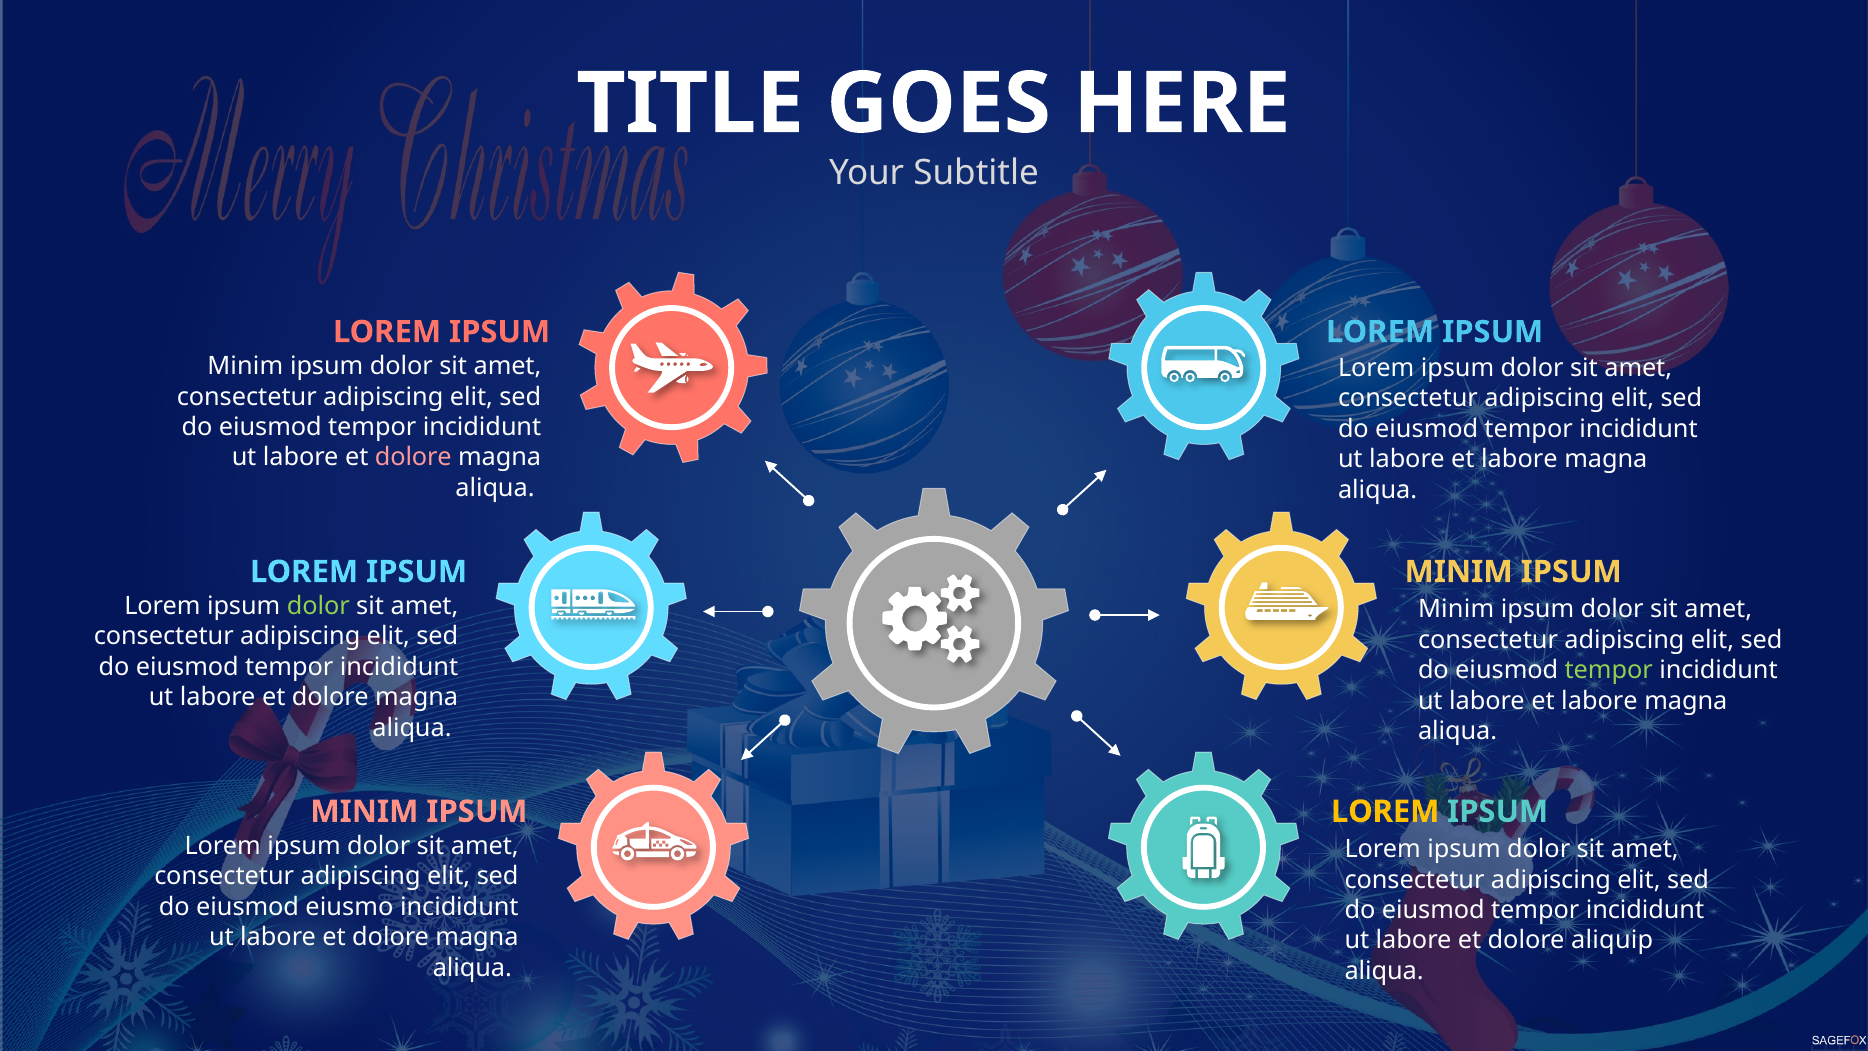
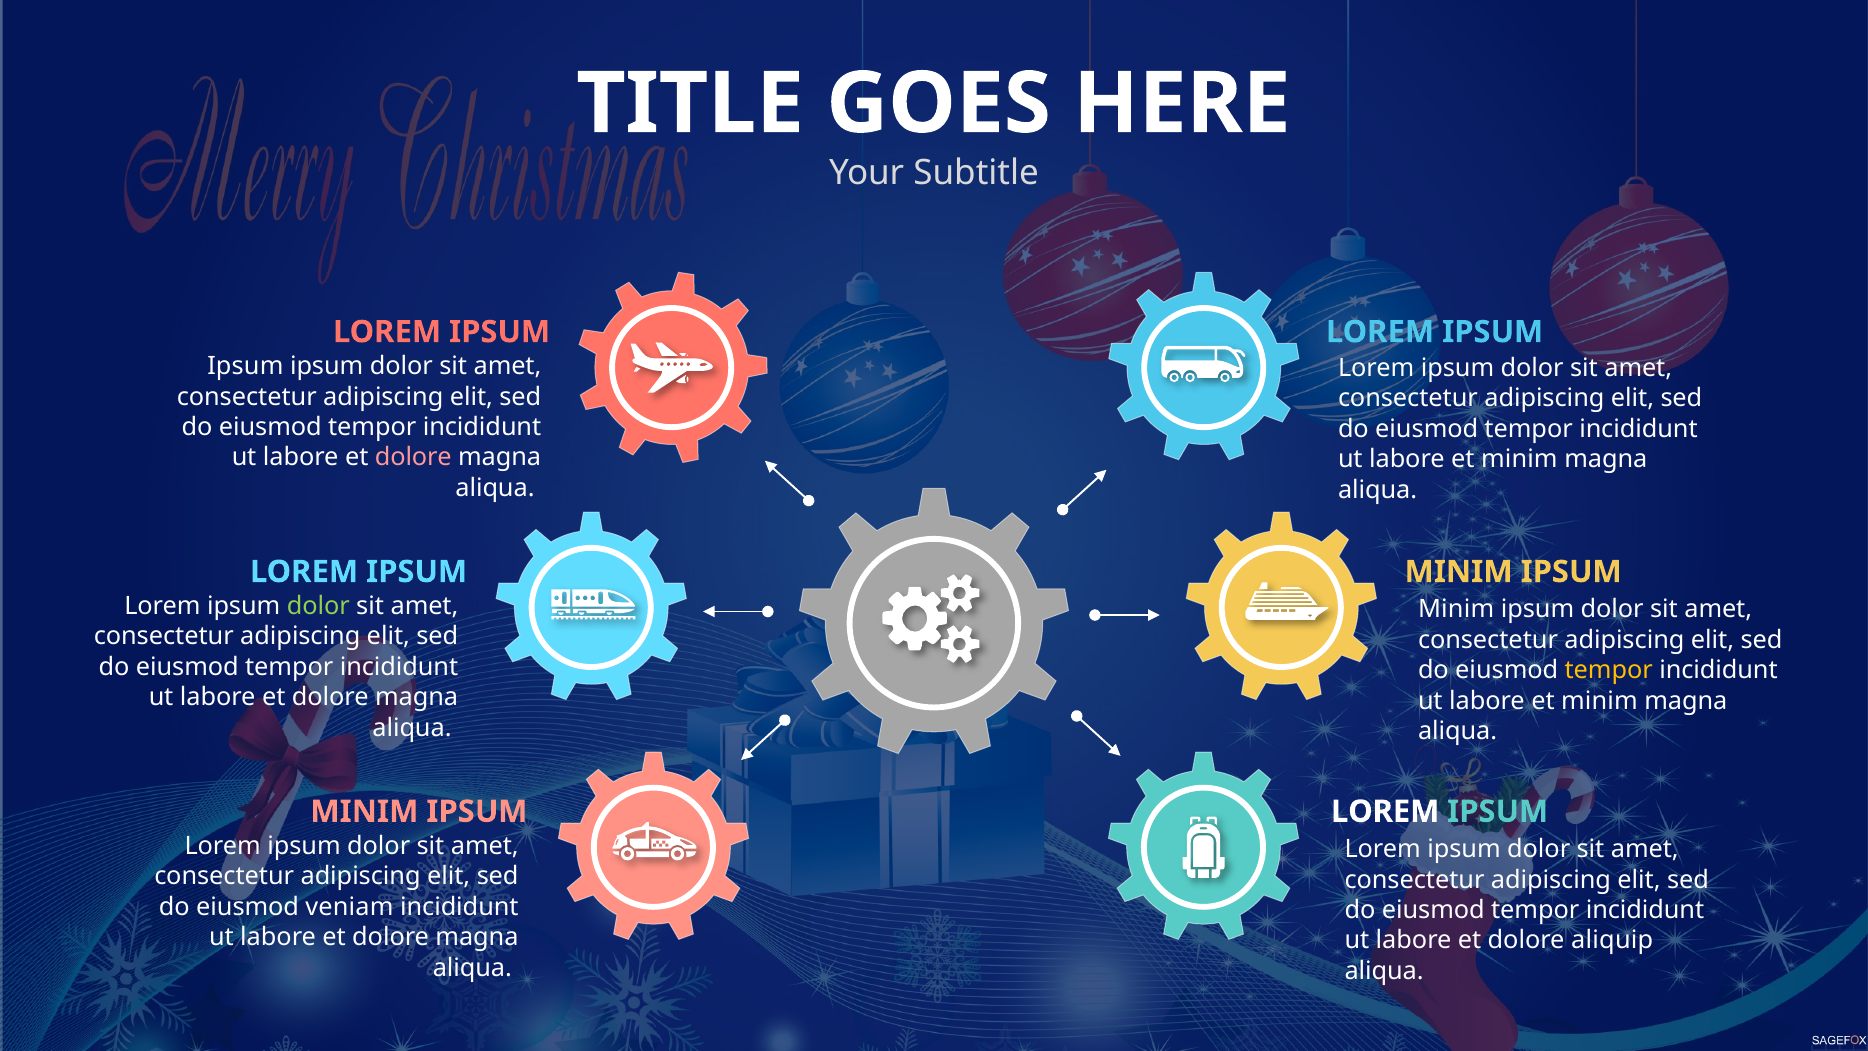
Minim at (245, 366): Minim -> Ipsum
labore at (1519, 459): labore -> minim
tempor at (1609, 670) colour: light green -> yellow
labore at (1599, 701): labore -> minim
LOREM at (1385, 811) colour: yellow -> white
eiusmo: eiusmo -> veniam
